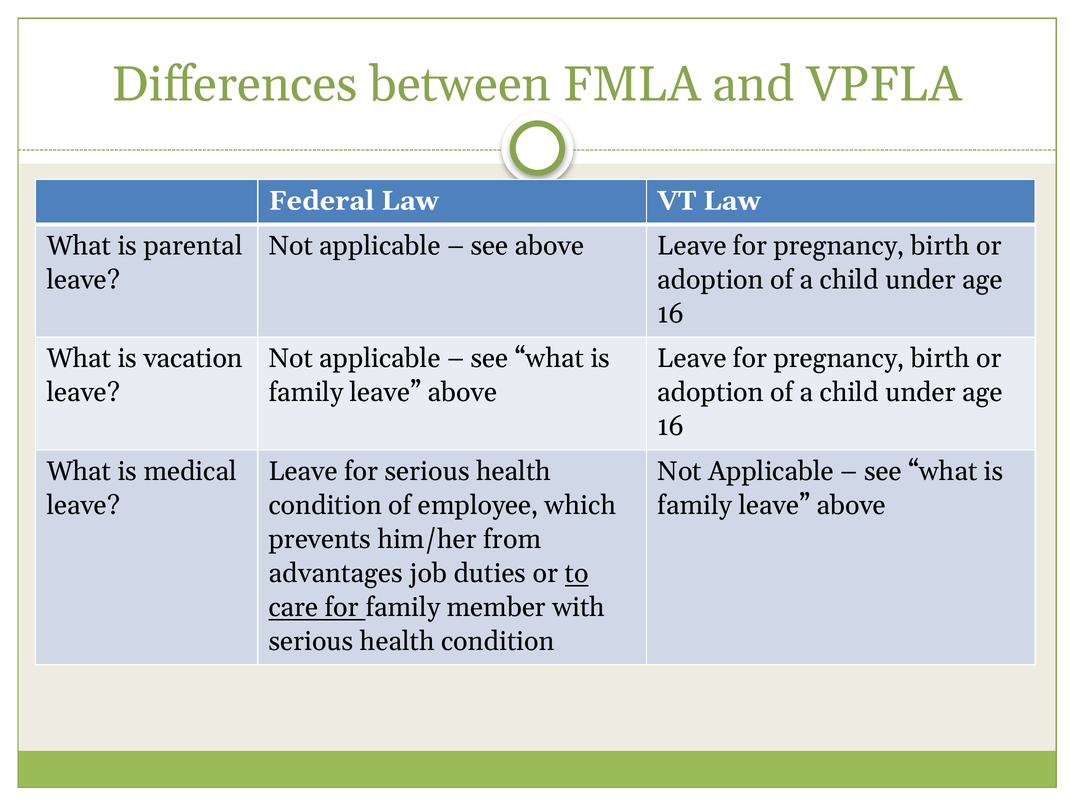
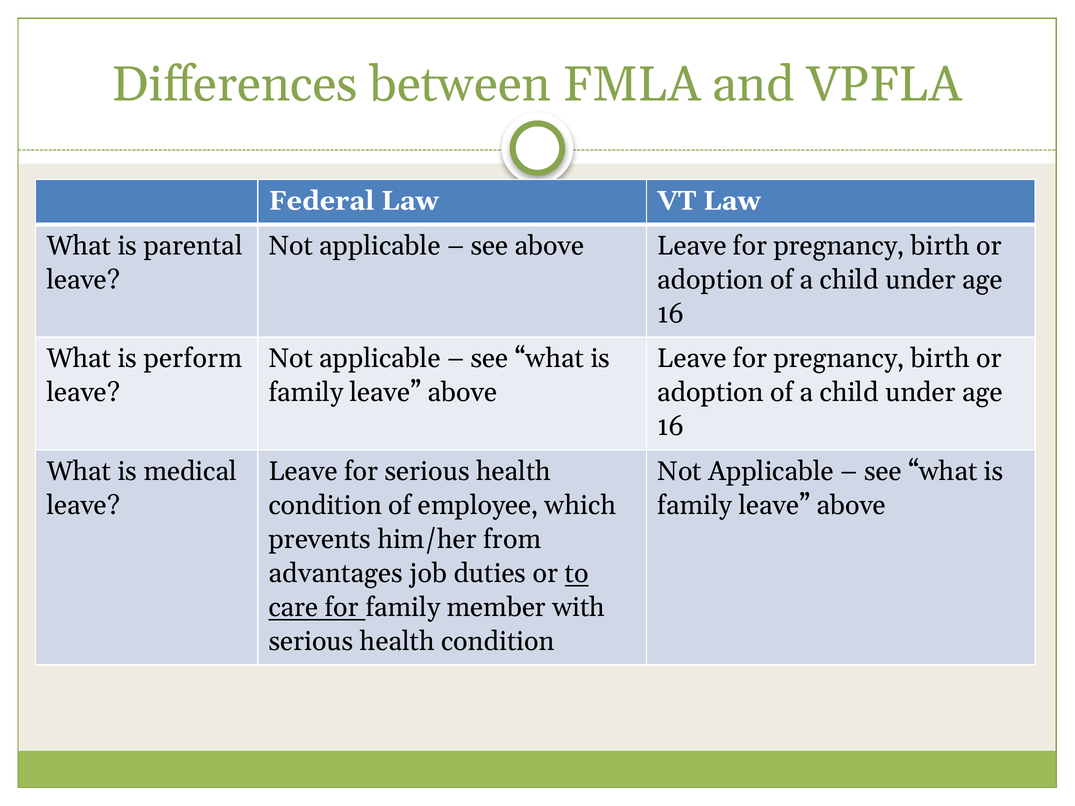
vacation: vacation -> perform
